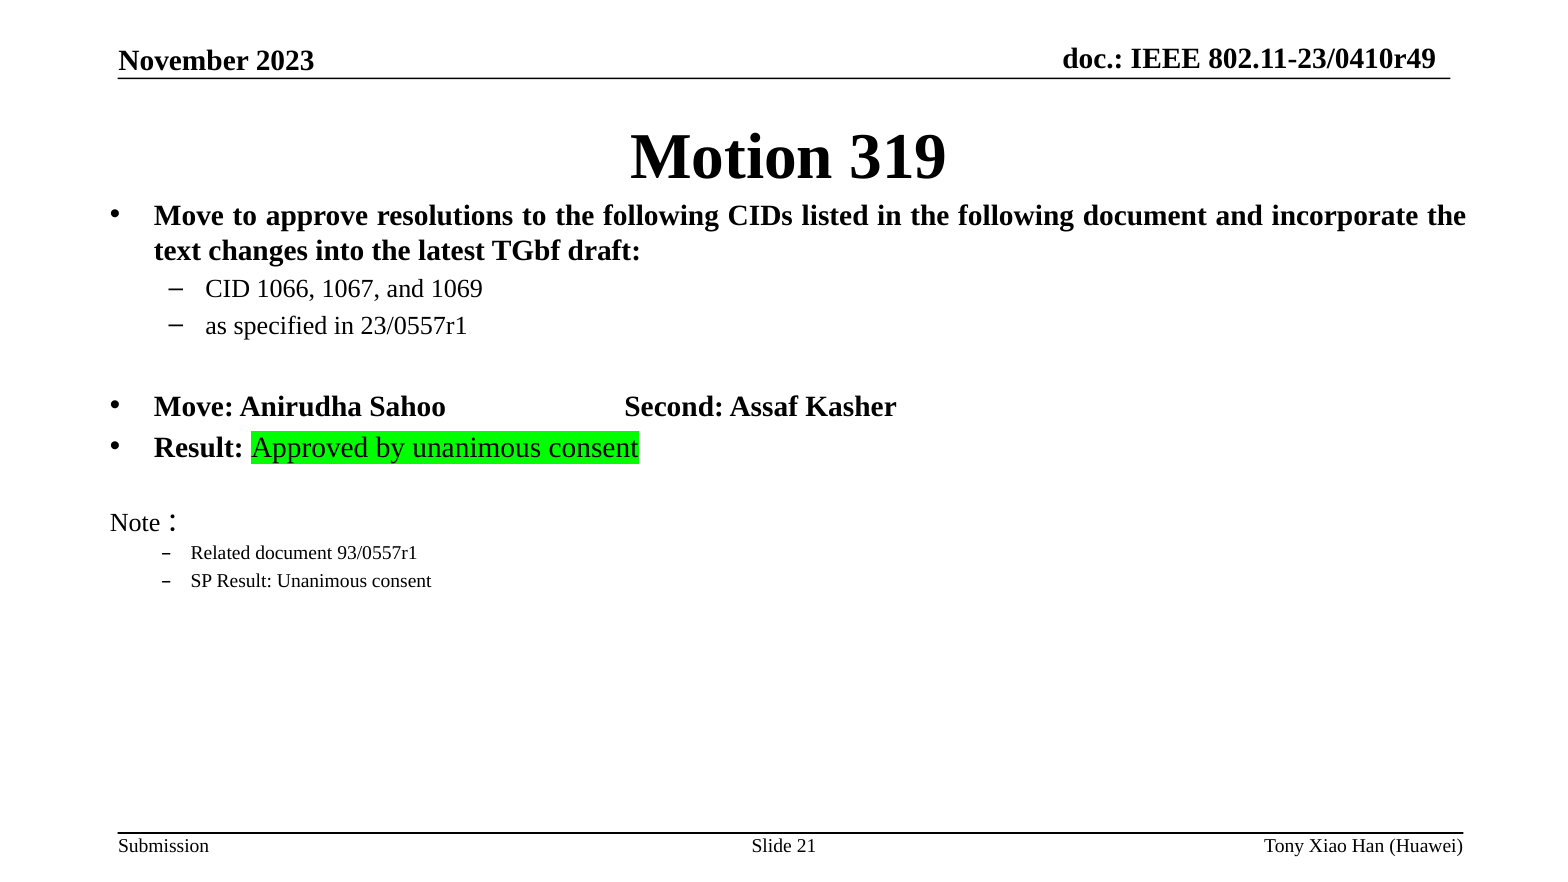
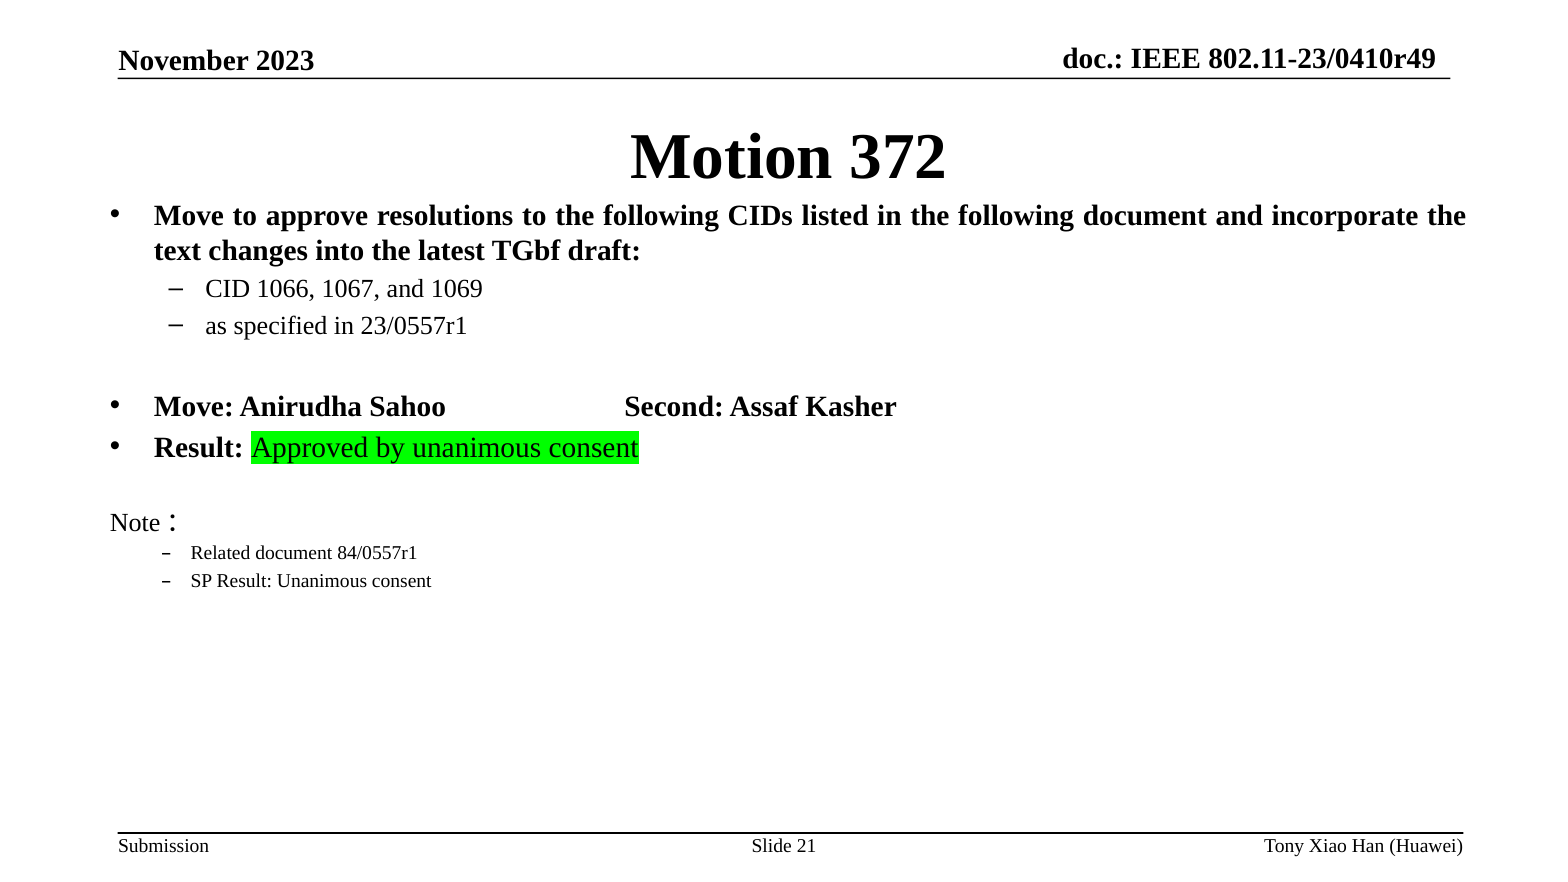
319: 319 -> 372
93/0557r1: 93/0557r1 -> 84/0557r1
